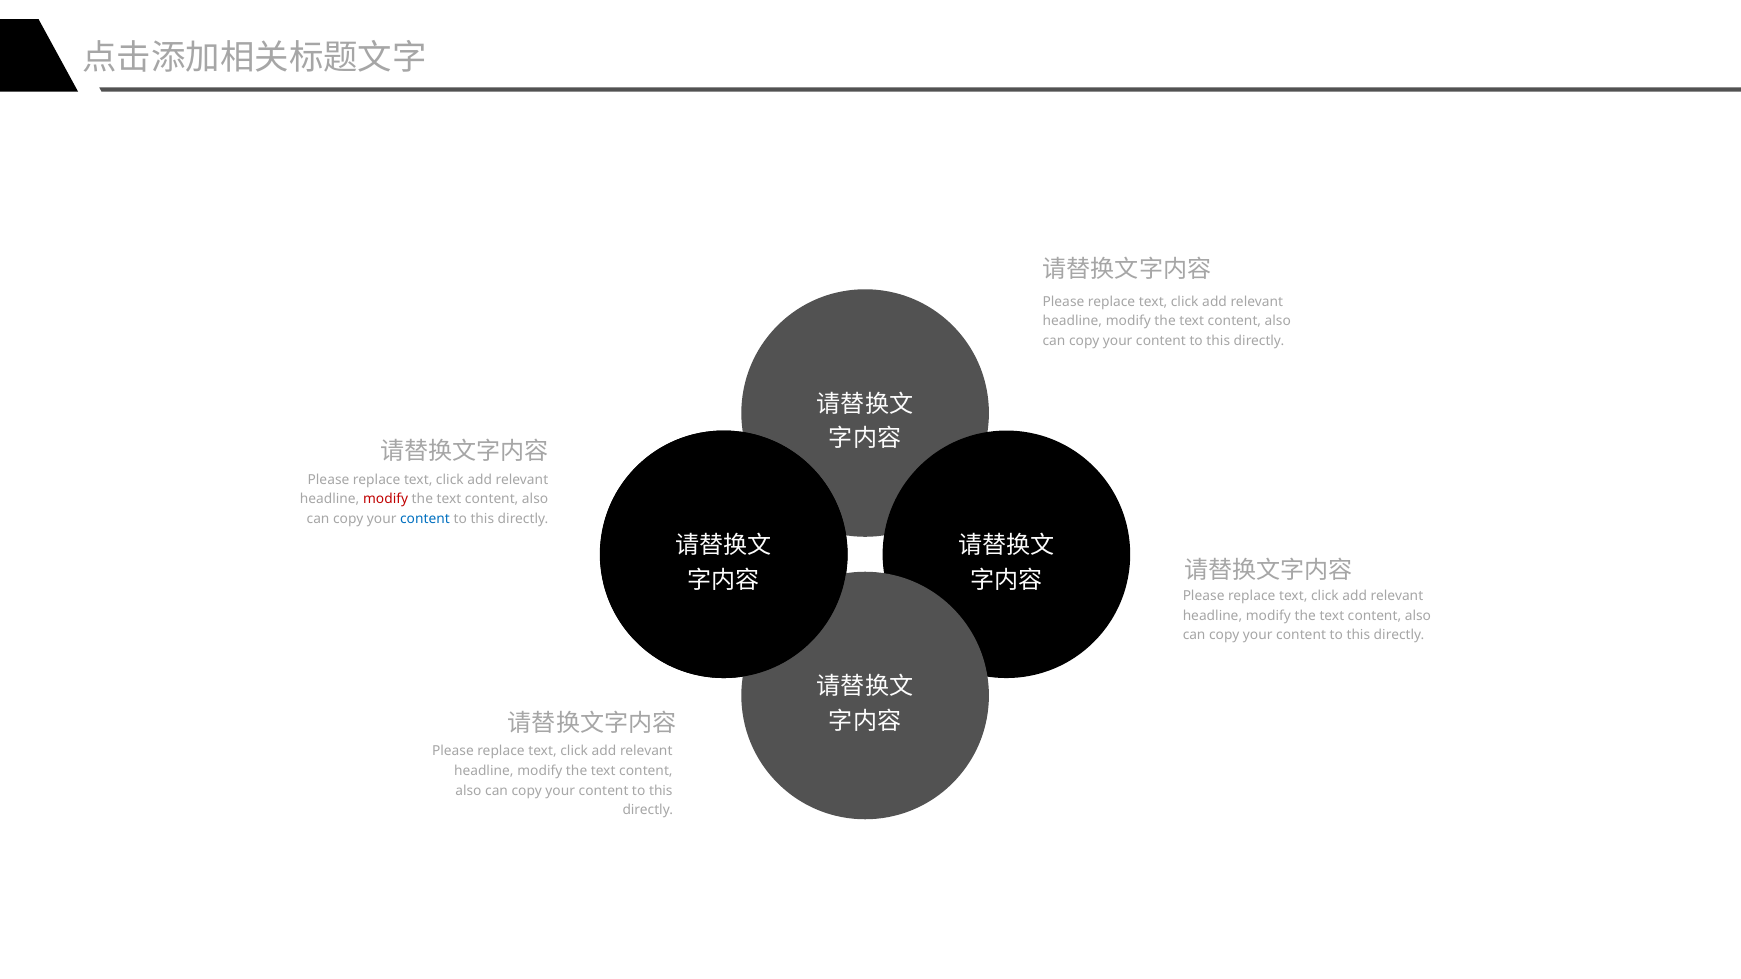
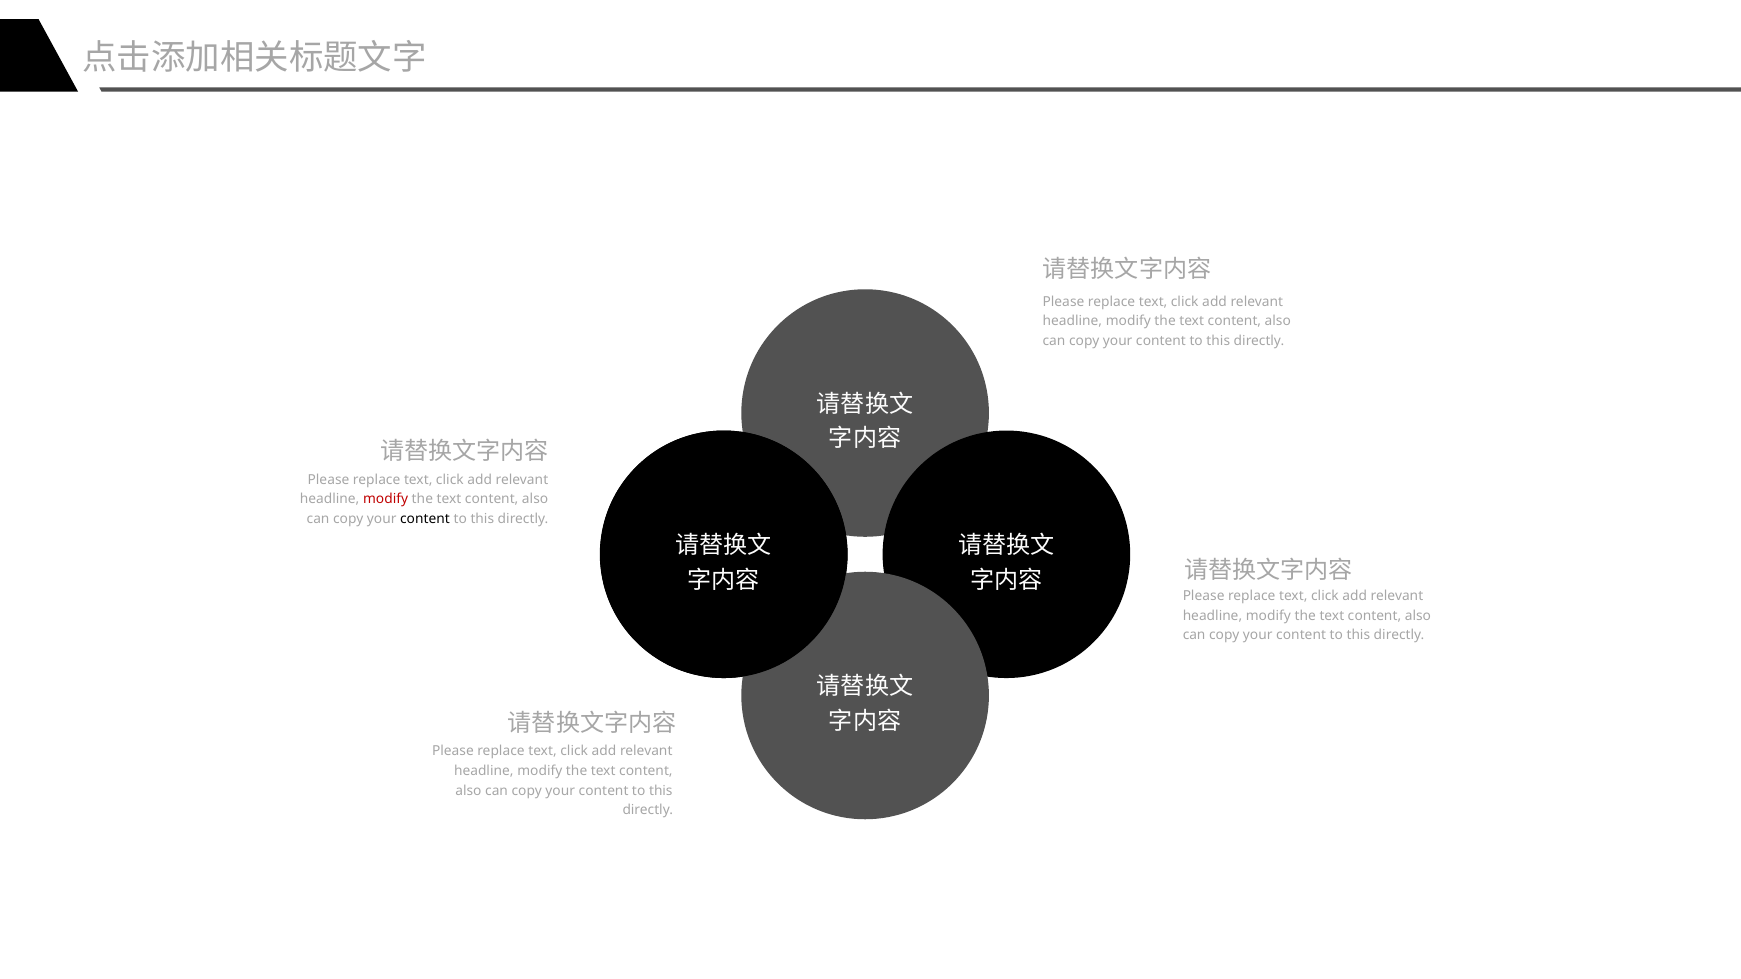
content at (425, 519) colour: blue -> black
